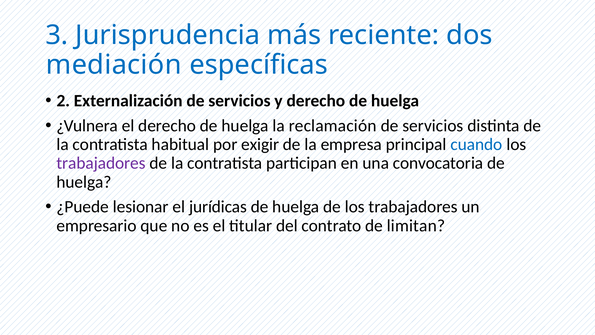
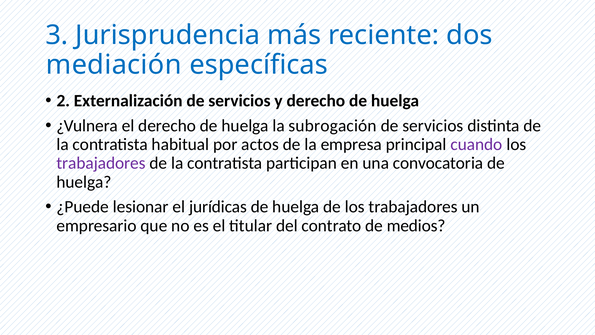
reclamación: reclamación -> subrogación
exigir: exigir -> actos
cuando colour: blue -> purple
limitan: limitan -> medios
